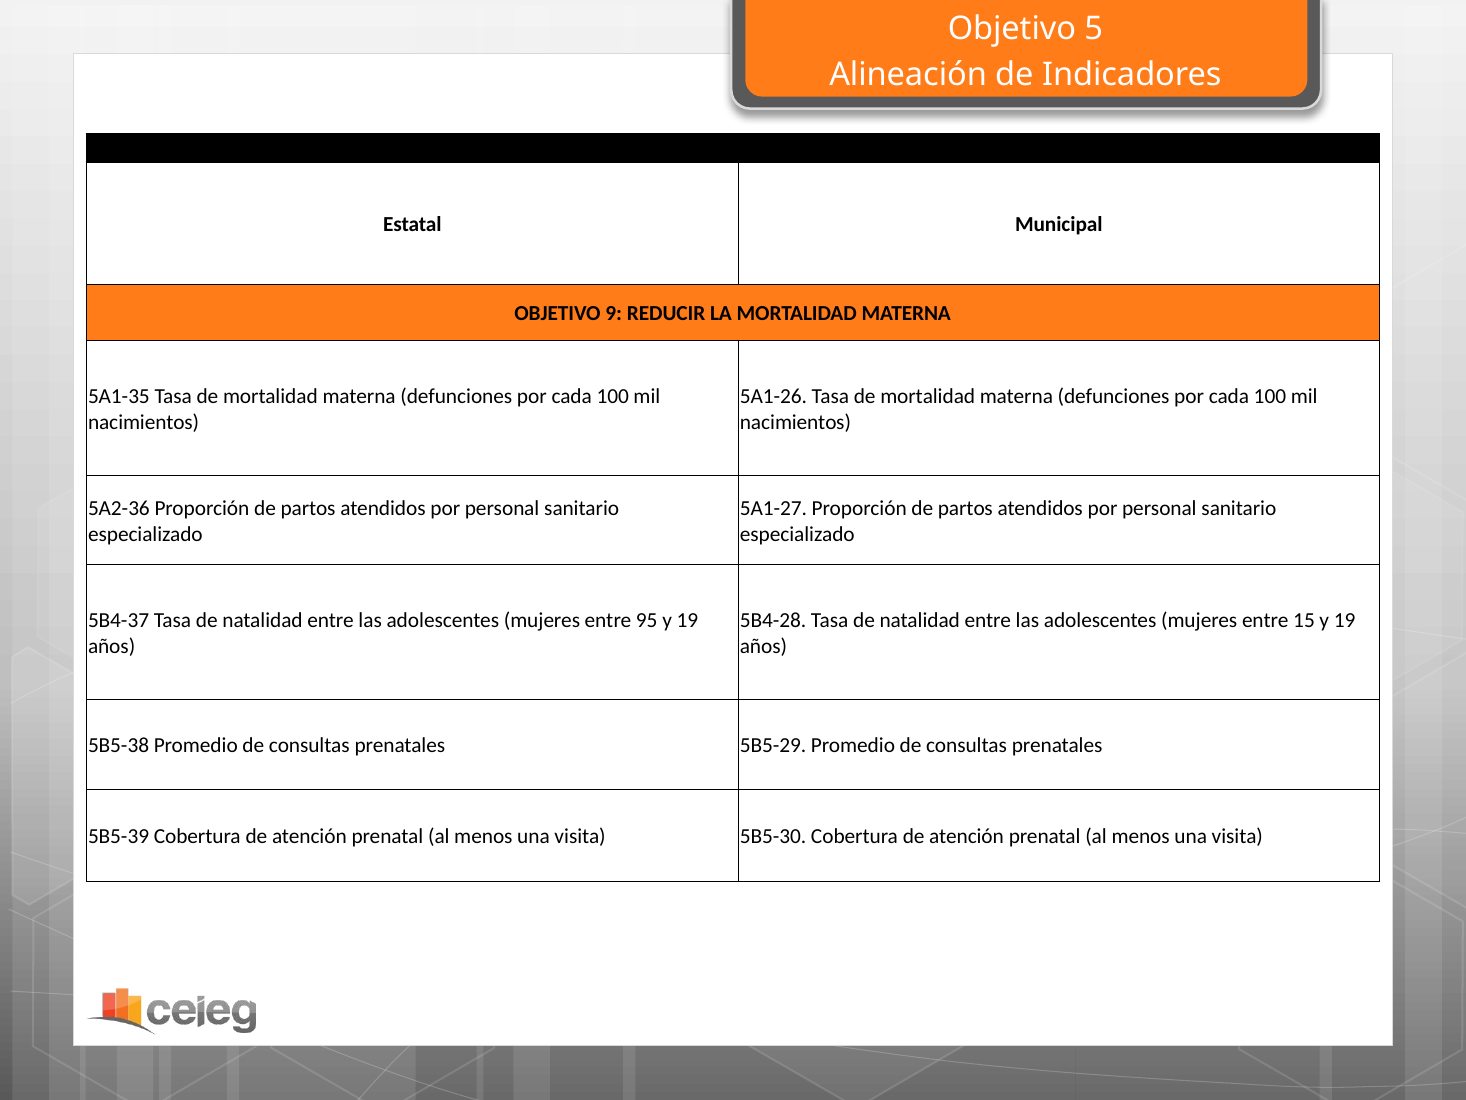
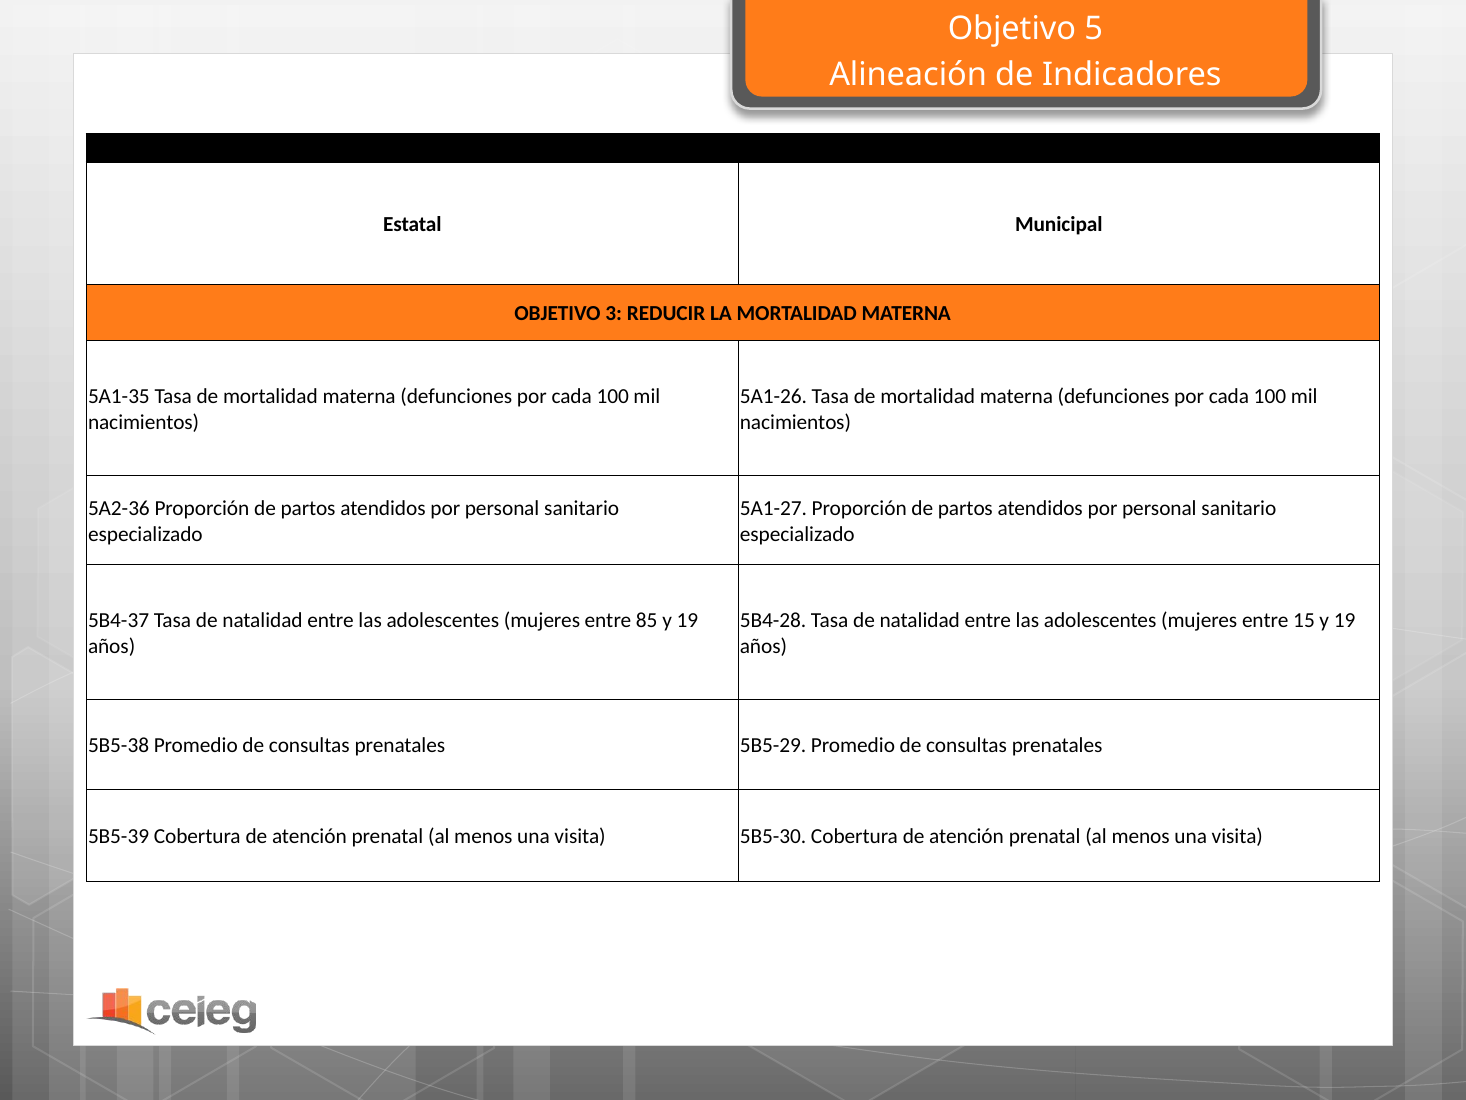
9: 9 -> 3
95: 95 -> 85
